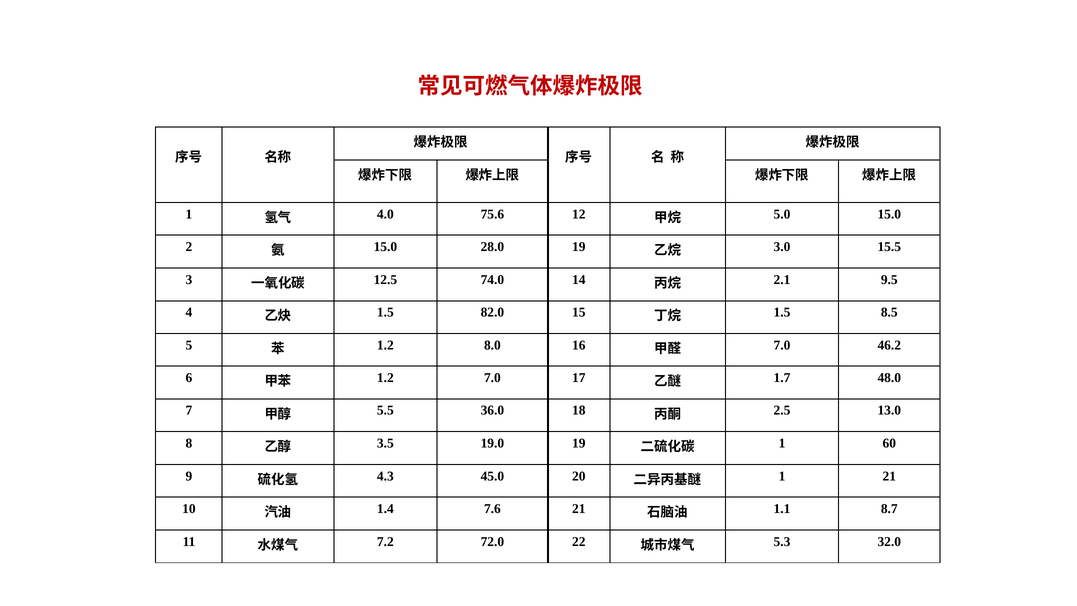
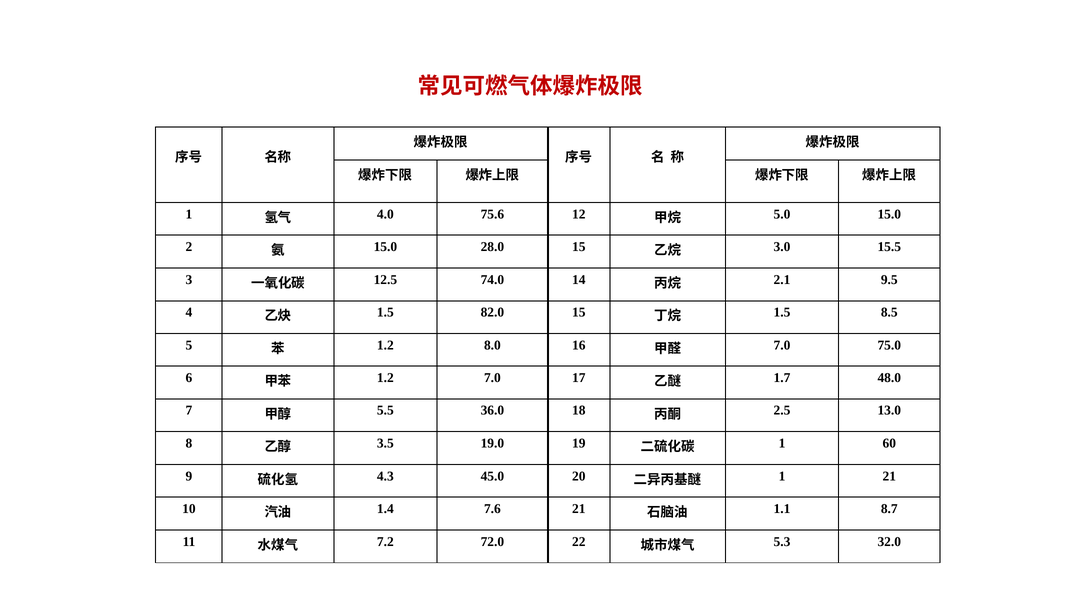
28.0 19: 19 -> 15
46.2: 46.2 -> 75.0
